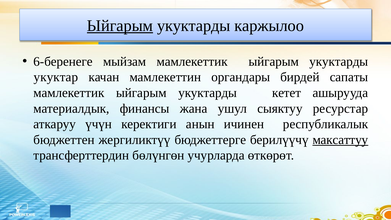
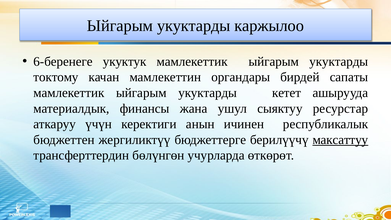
Ыйгарым at (120, 26) underline: present -> none
мыйзам: мыйзам -> укуктук
укуктар: укуктар -> токтому
